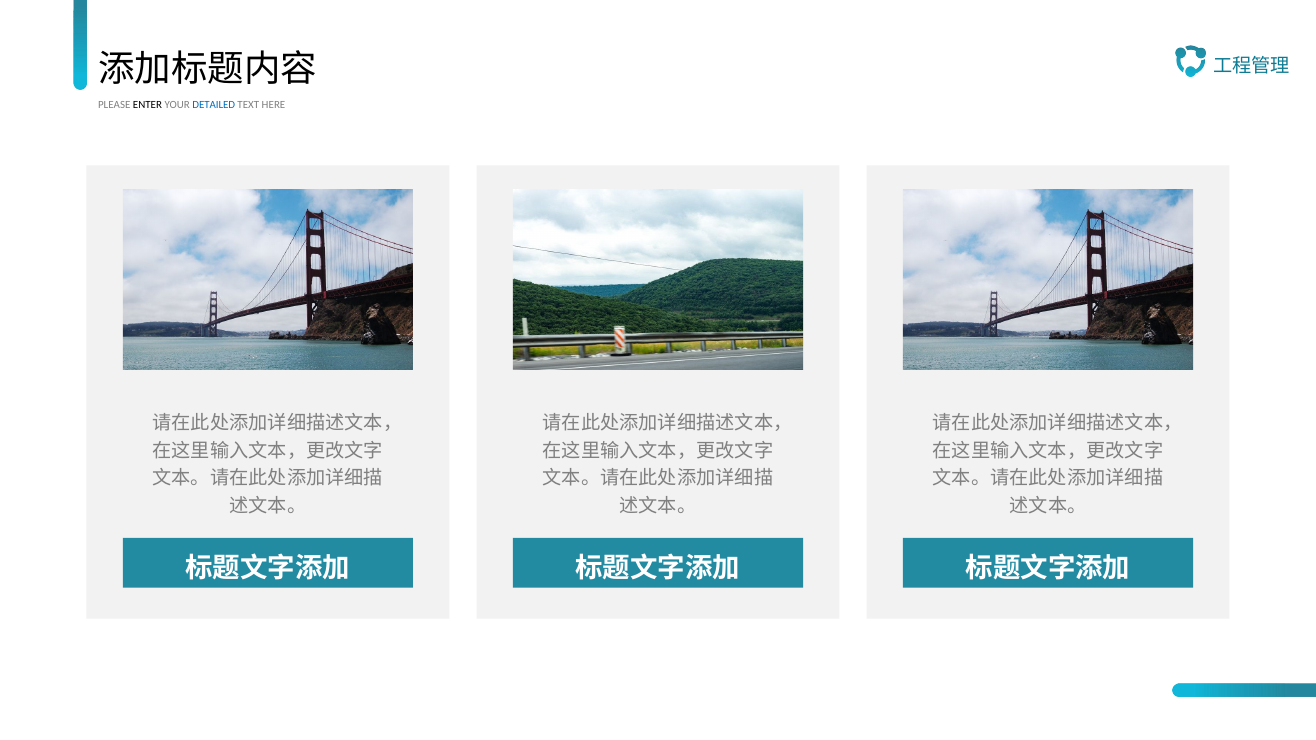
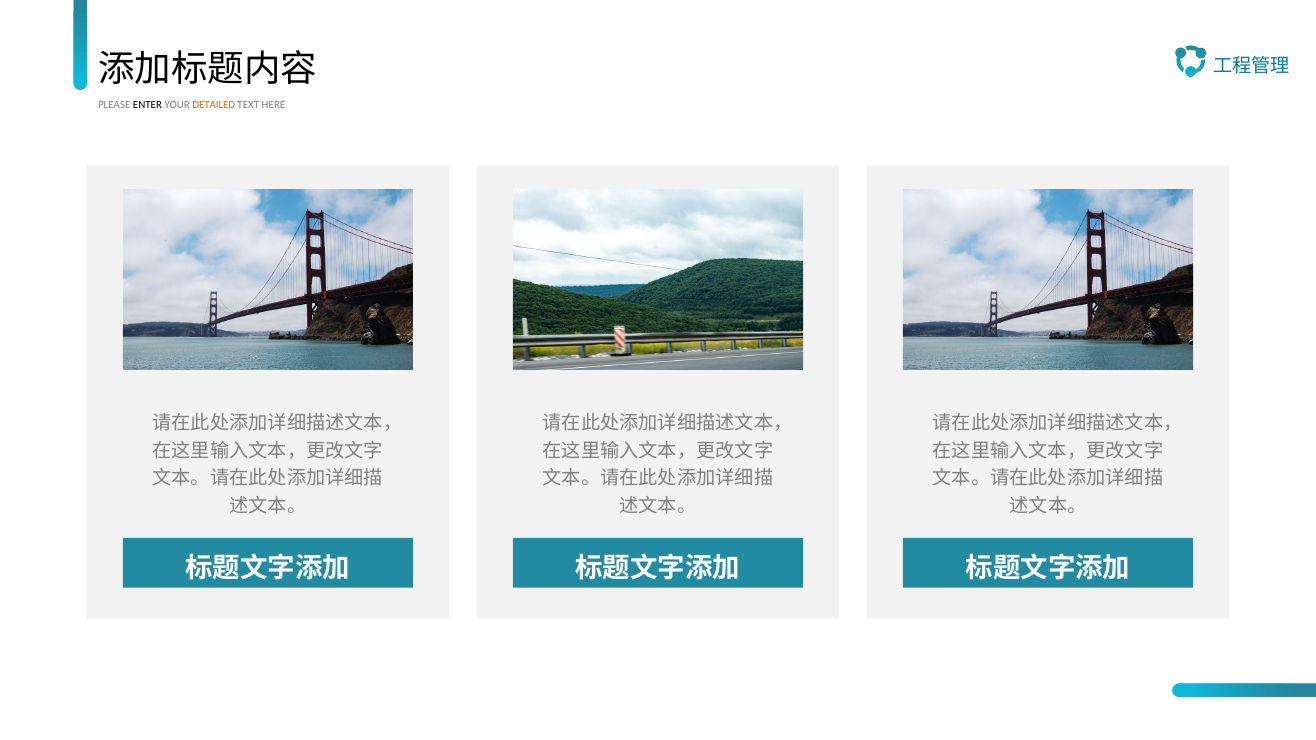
DETAILED colour: blue -> orange
